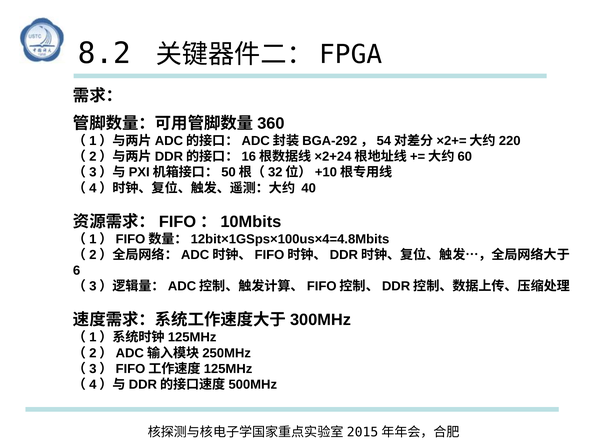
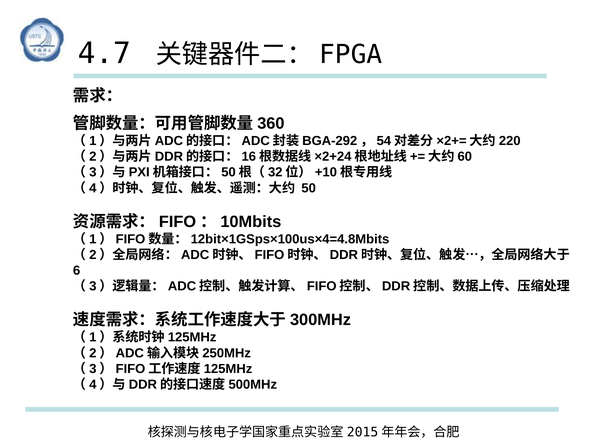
8.2: 8.2 -> 4.7
40: 40 -> 50
